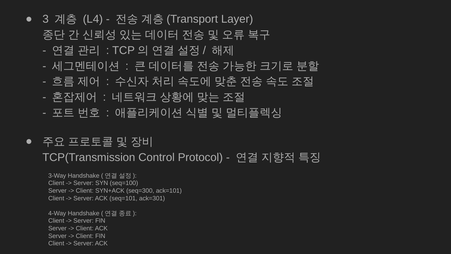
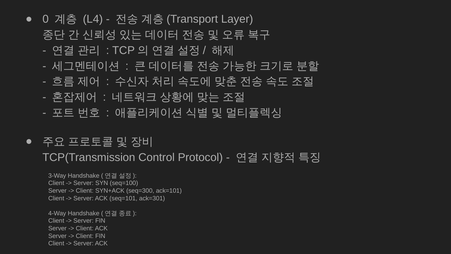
3: 3 -> 0
